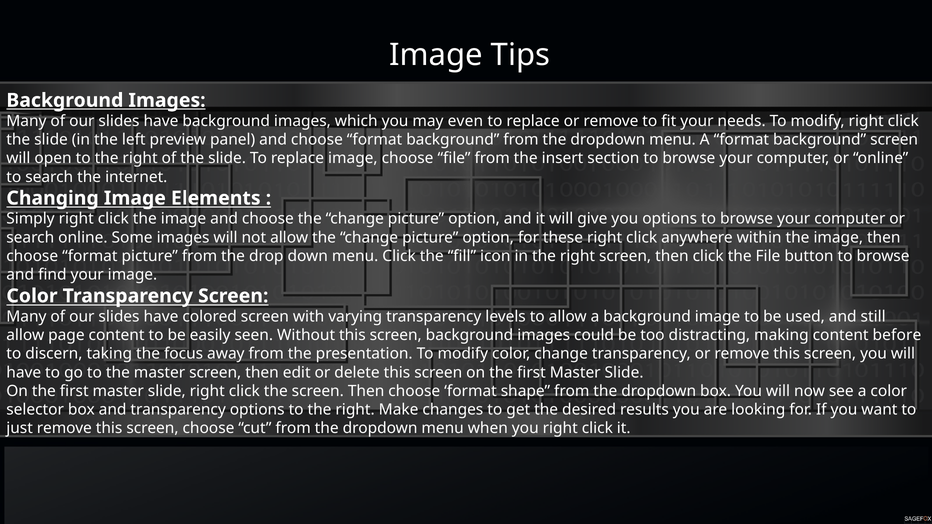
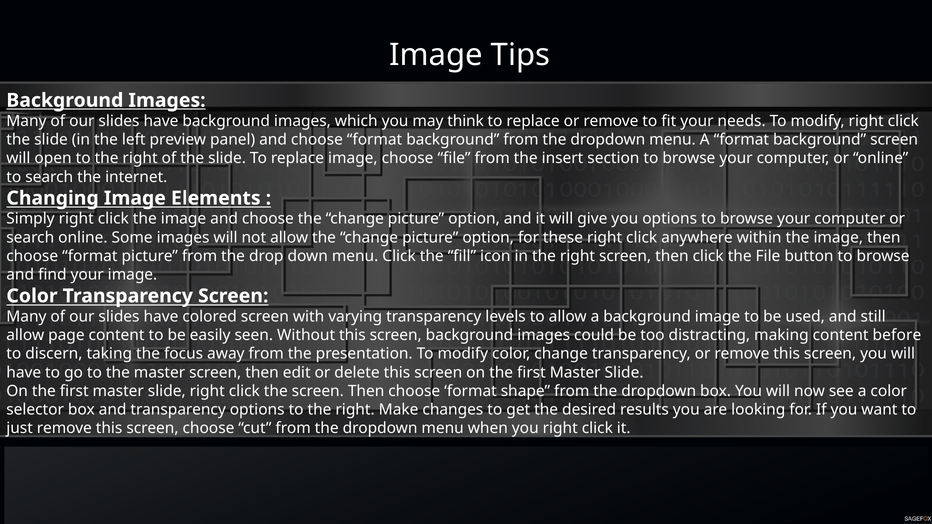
even: even -> think
